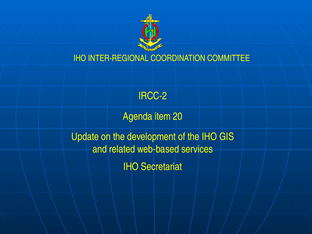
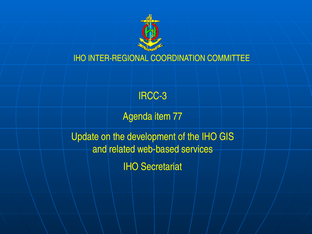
IRCC-2: IRCC-2 -> IRCC-3
20: 20 -> 77
